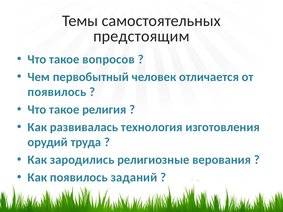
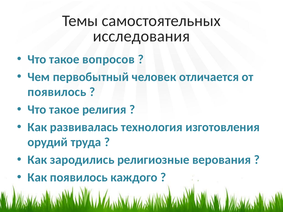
предстоящим: предстоящим -> исследования
заданий: заданий -> каждого
